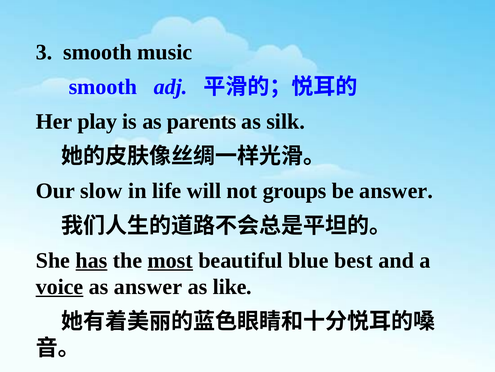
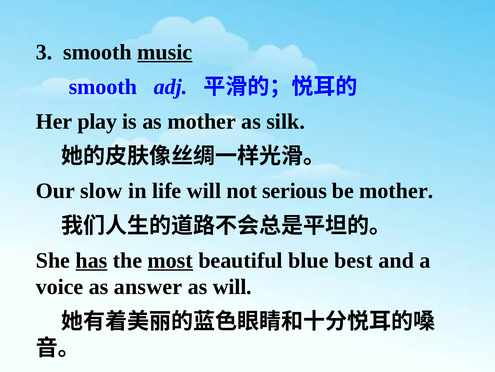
music underline: none -> present
as parents: parents -> mother
groups: groups -> serious
be answer: answer -> mother
voice underline: present -> none
as like: like -> will
